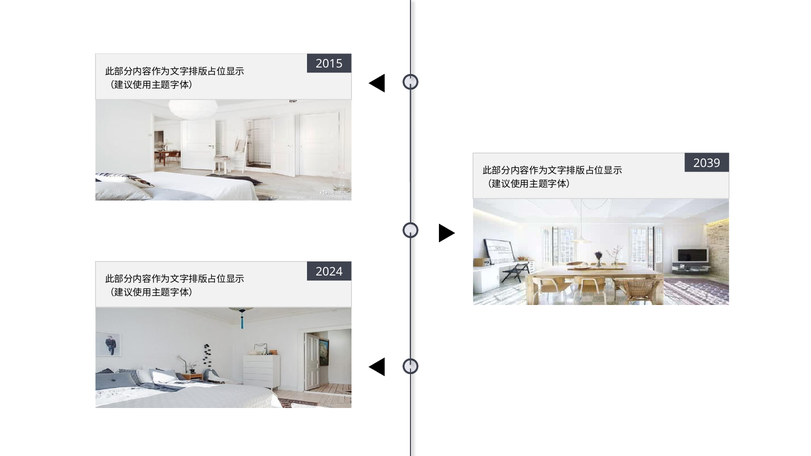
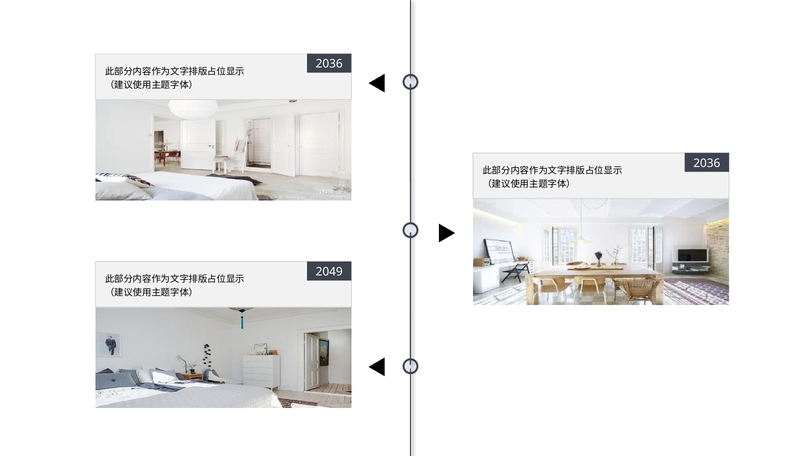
2015 at (329, 64): 2015 -> 2036
2039 at (707, 163): 2039 -> 2036
2024: 2024 -> 2049
